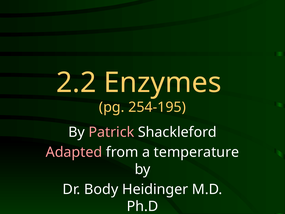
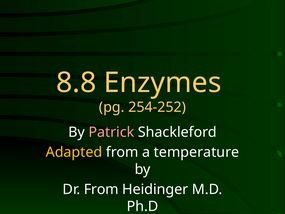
2.2: 2.2 -> 8.8
254-195: 254-195 -> 254-252
Adapted colour: pink -> yellow
Dr Body: Body -> From
